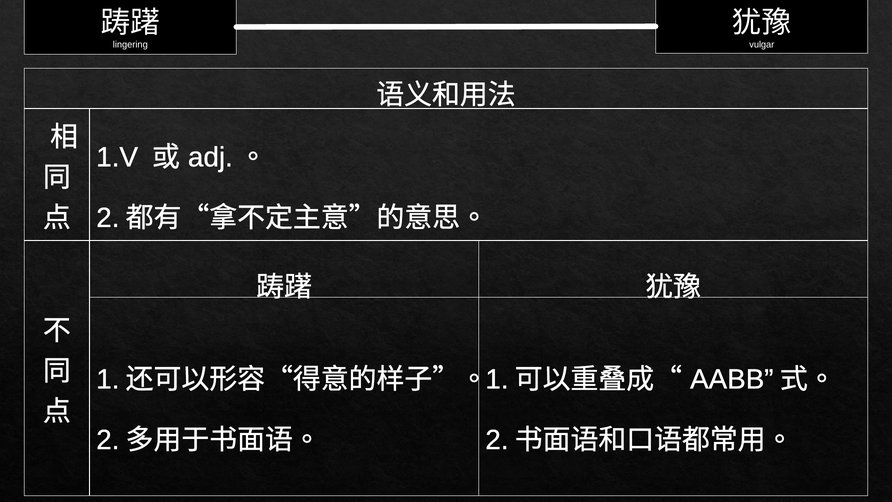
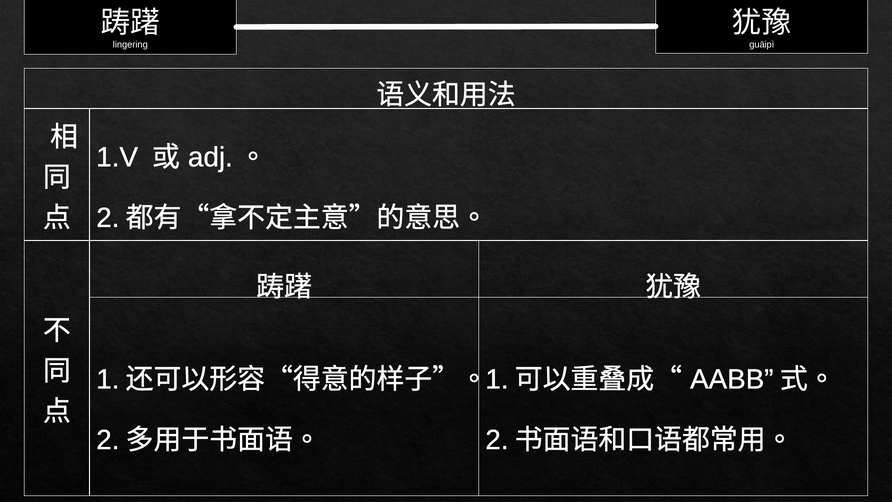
vulgar: vulgar -> guāipì
